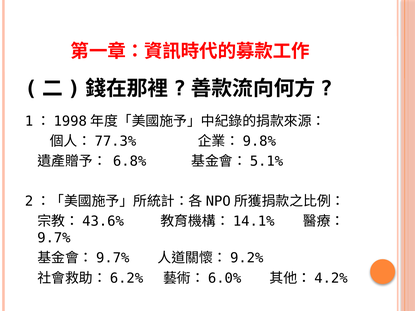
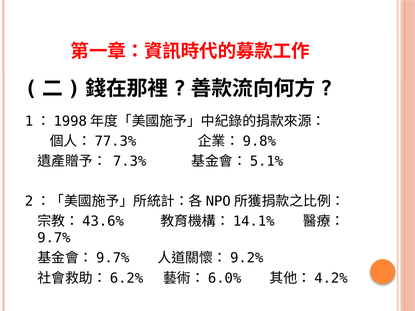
6.8%: 6.8% -> 7.3%
